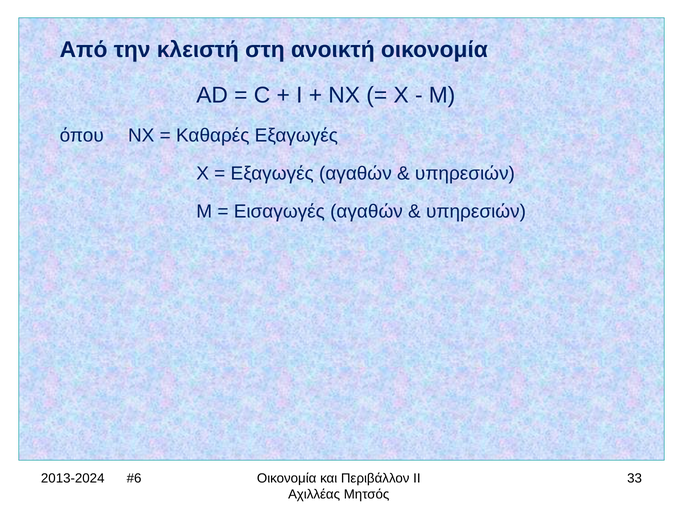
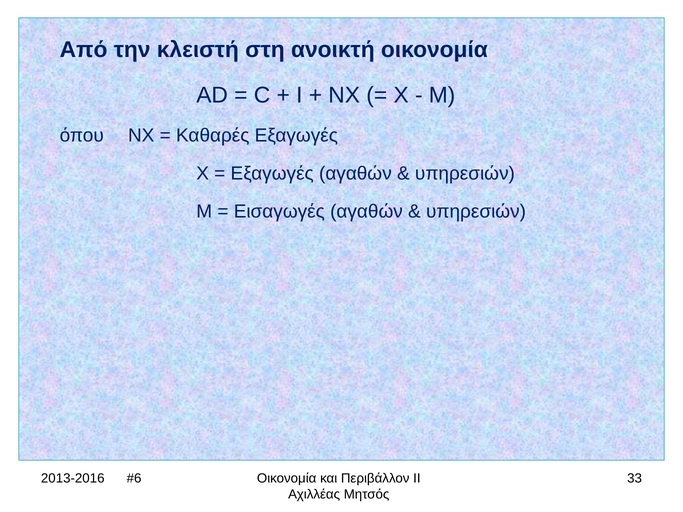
2013-2024: 2013-2024 -> 2013-2016
